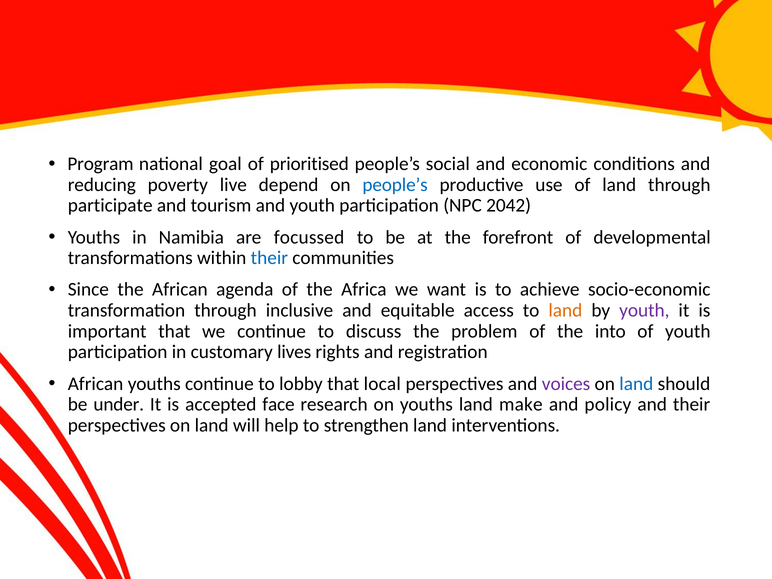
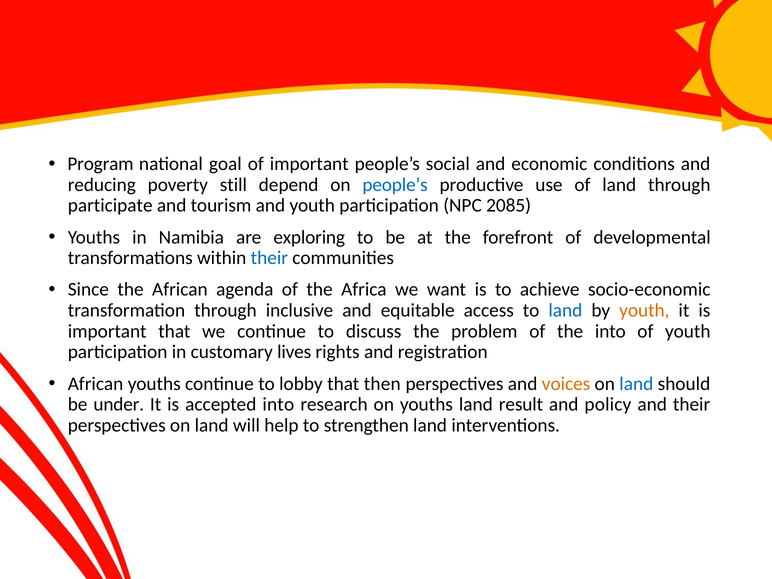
of prioritised: prioritised -> important
live: live -> still
2042: 2042 -> 2085
focussed: focussed -> exploring
land at (565, 310) colour: orange -> blue
youth at (644, 310) colour: purple -> orange
local: local -> then
voices colour: purple -> orange
accepted face: face -> into
make: make -> result
